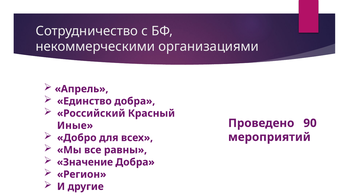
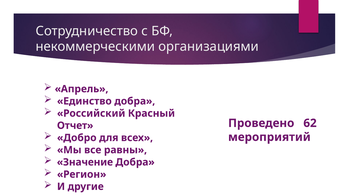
90: 90 -> 62
Иные: Иные -> Отчет
